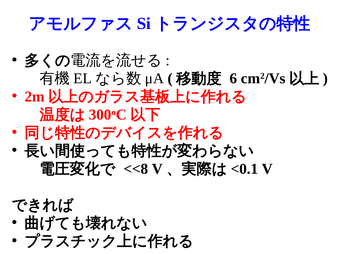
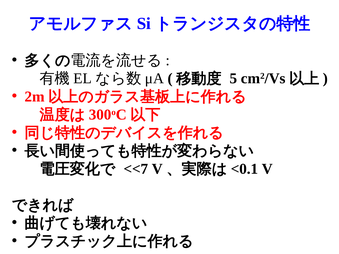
6: 6 -> 5
<<8: <<8 -> <<7
